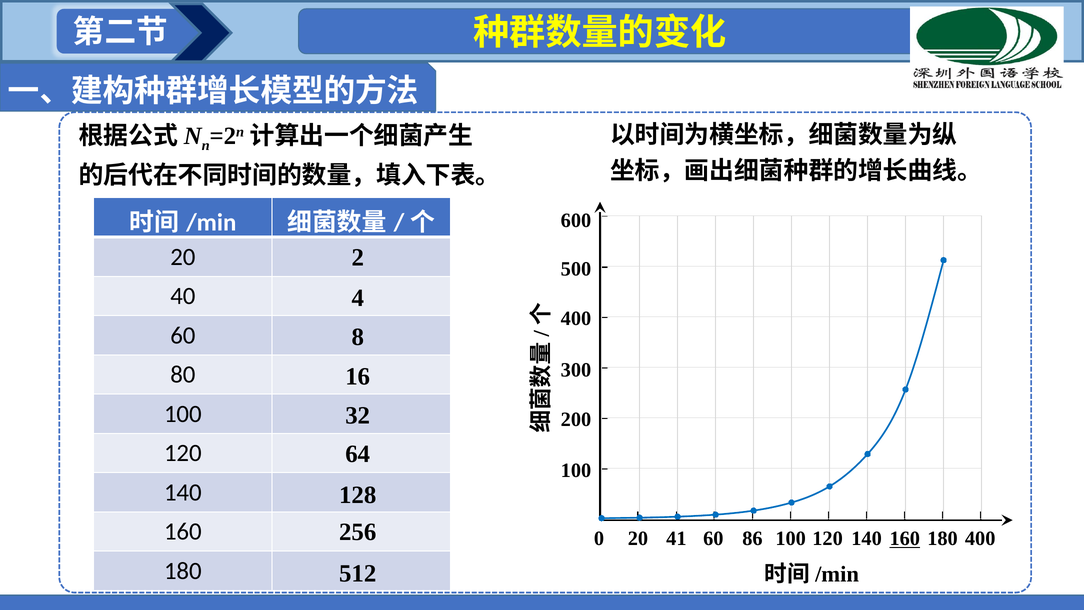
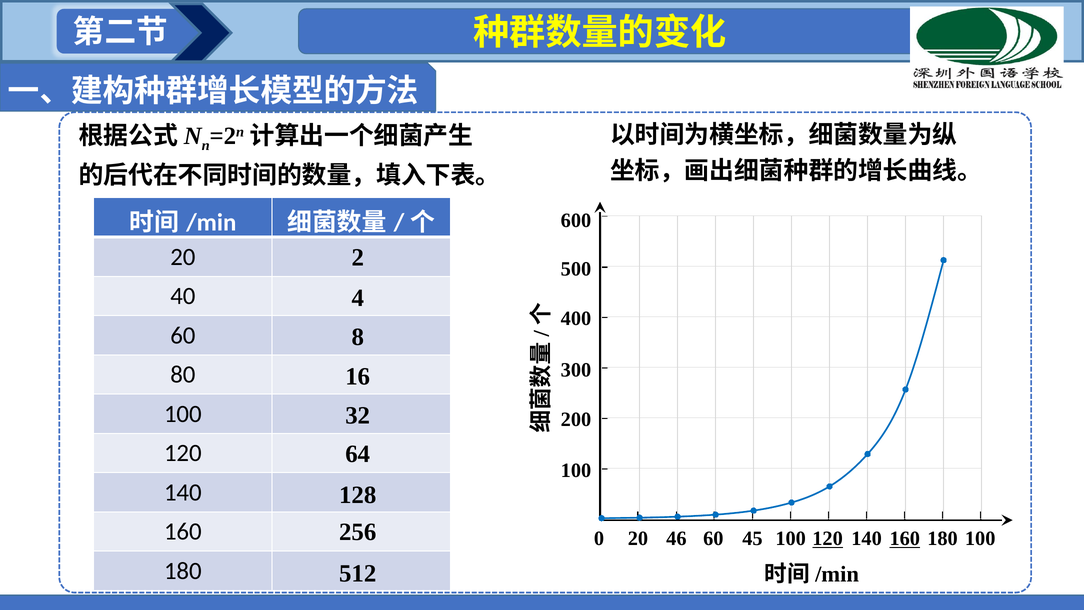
41: 41 -> 46
86: 86 -> 45
120 at (828, 538) underline: none -> present
180 400: 400 -> 100
